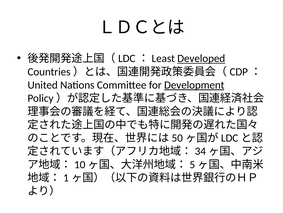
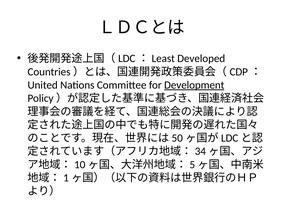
Developed underline: present -> none
